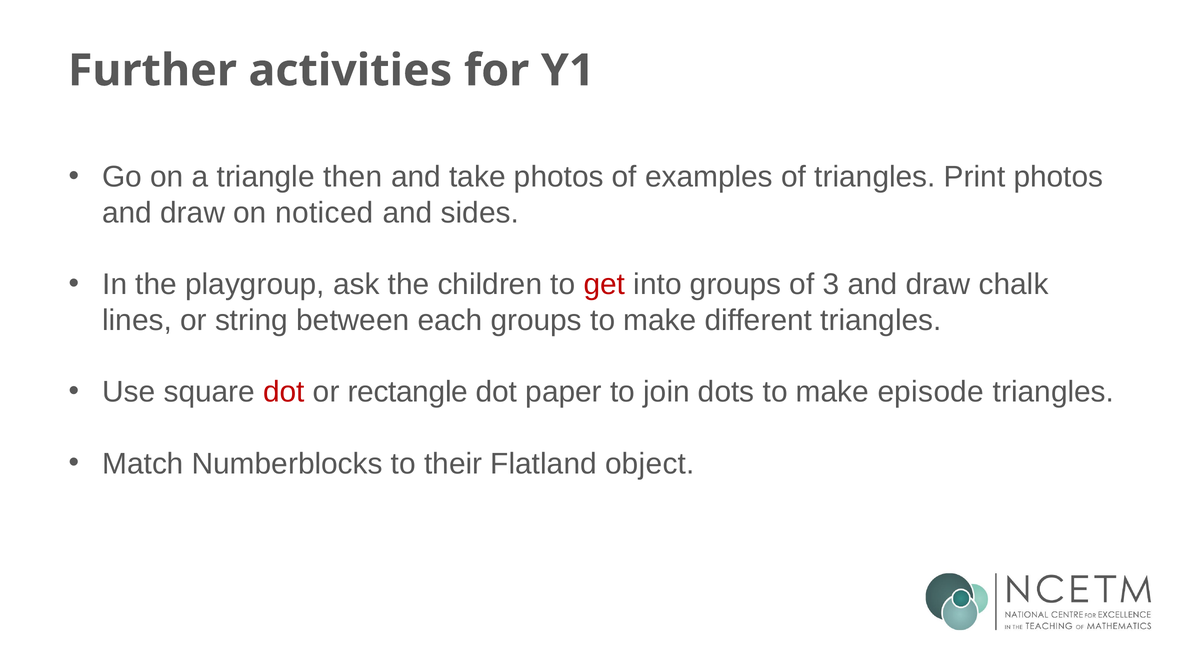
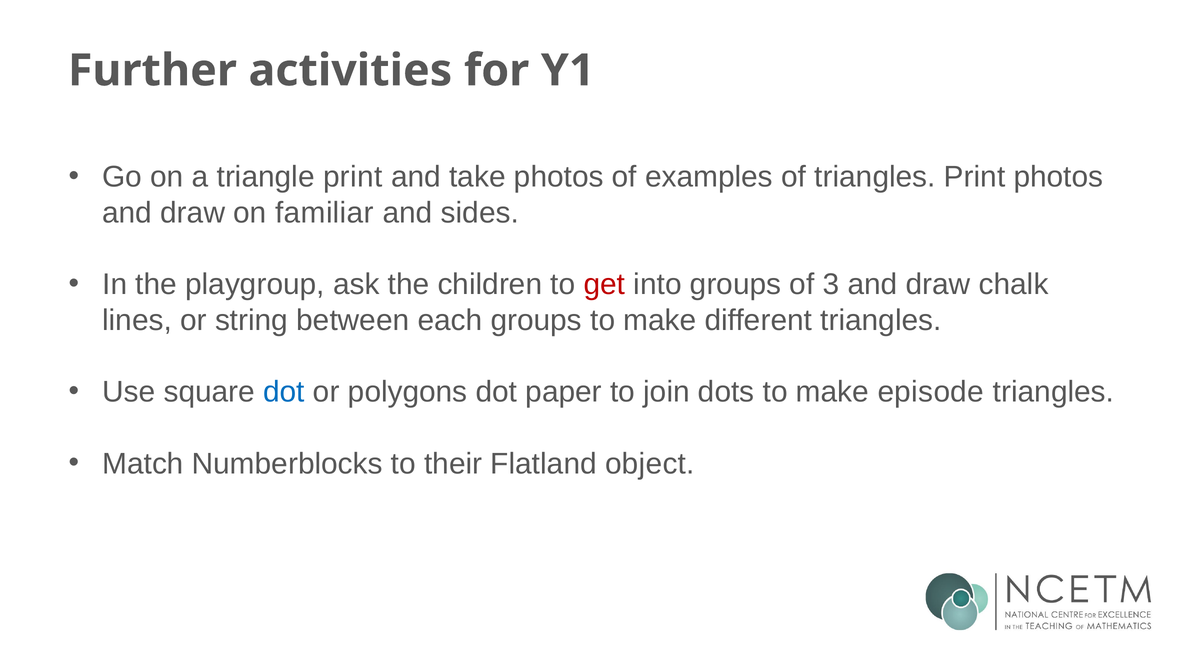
triangle then: then -> print
noticed: noticed -> familiar
dot at (284, 392) colour: red -> blue
rectangle: rectangle -> polygons
